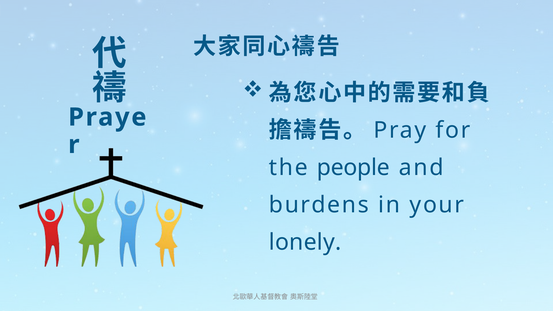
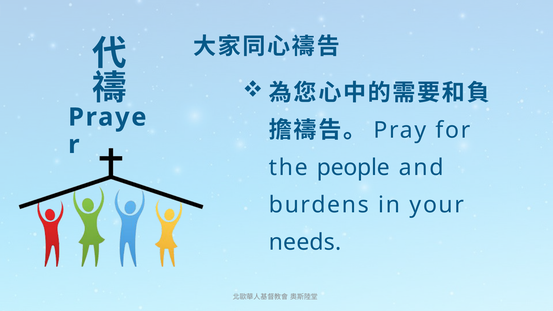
lonely: lonely -> needs
